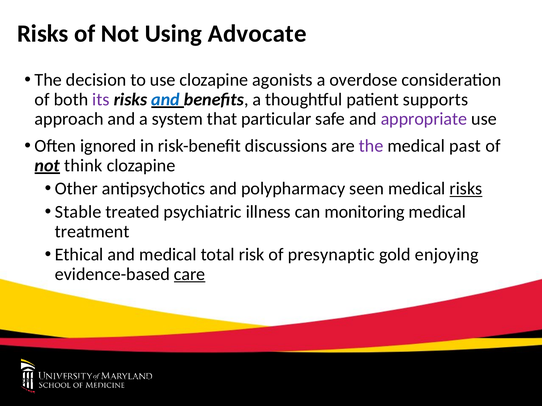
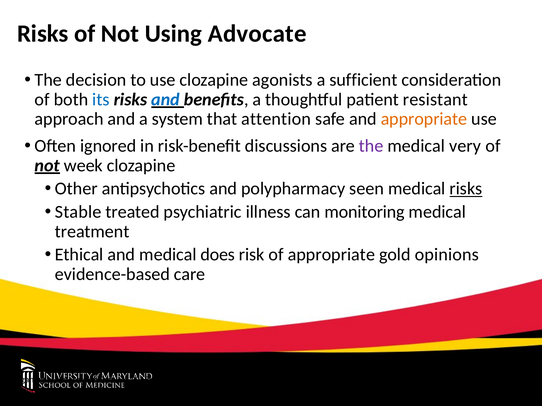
overdose: overdose -> sufficient
its colour: purple -> blue
supports: supports -> resistant
particular: particular -> attention
appropriate at (424, 119) colour: purple -> orange
past: past -> very
think: think -> week
total: total -> does
of presynaptic: presynaptic -> appropriate
enjoying: enjoying -> opinions
care underline: present -> none
